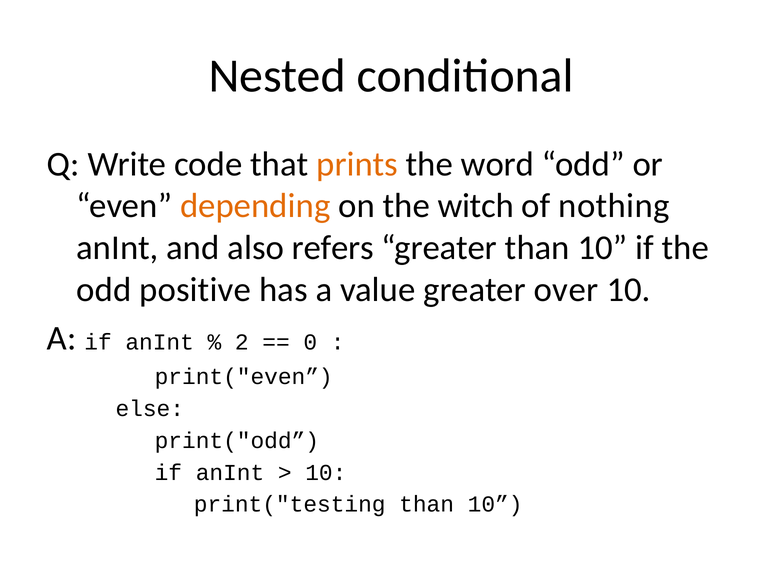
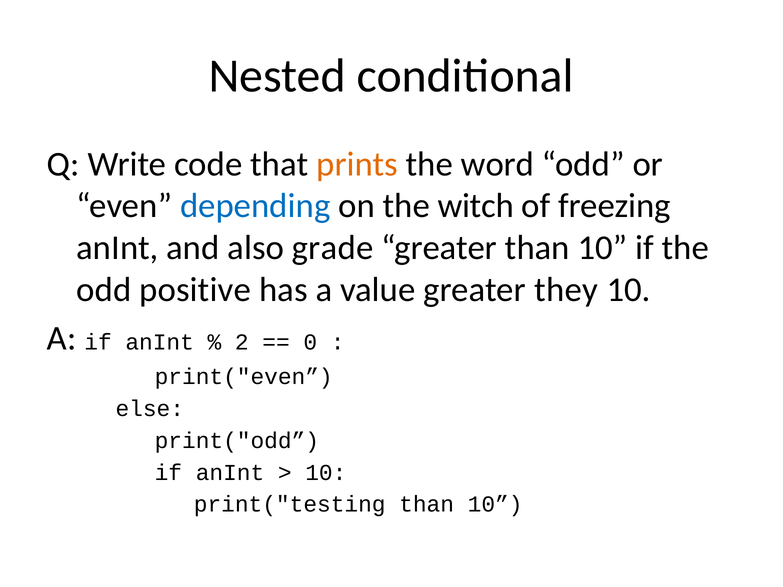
depending colour: orange -> blue
nothing: nothing -> freezing
refers: refers -> grade
over: over -> they
